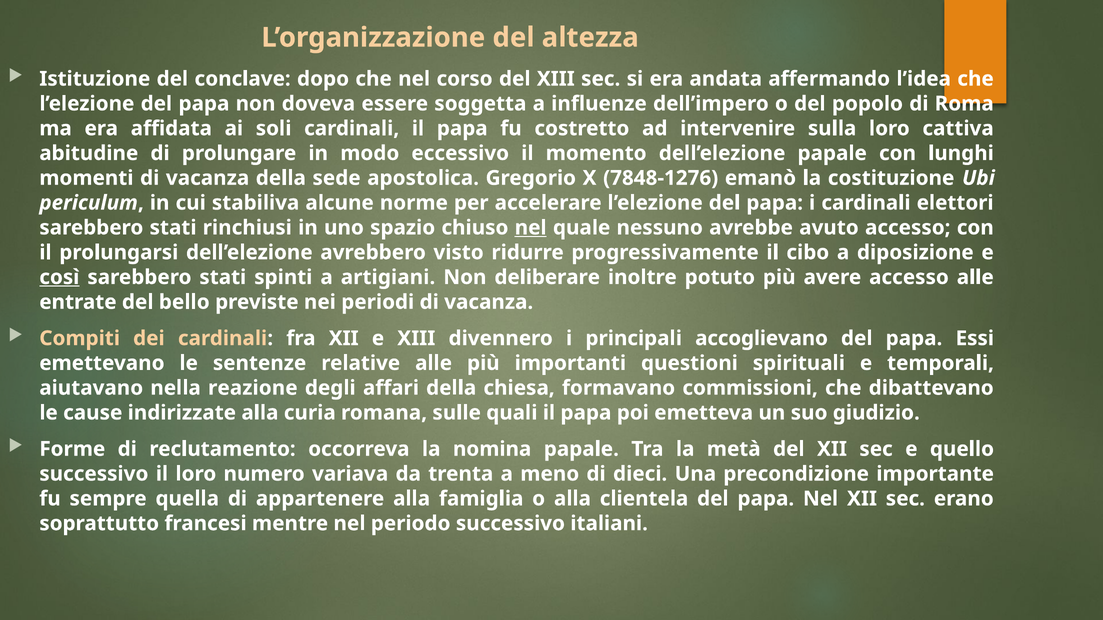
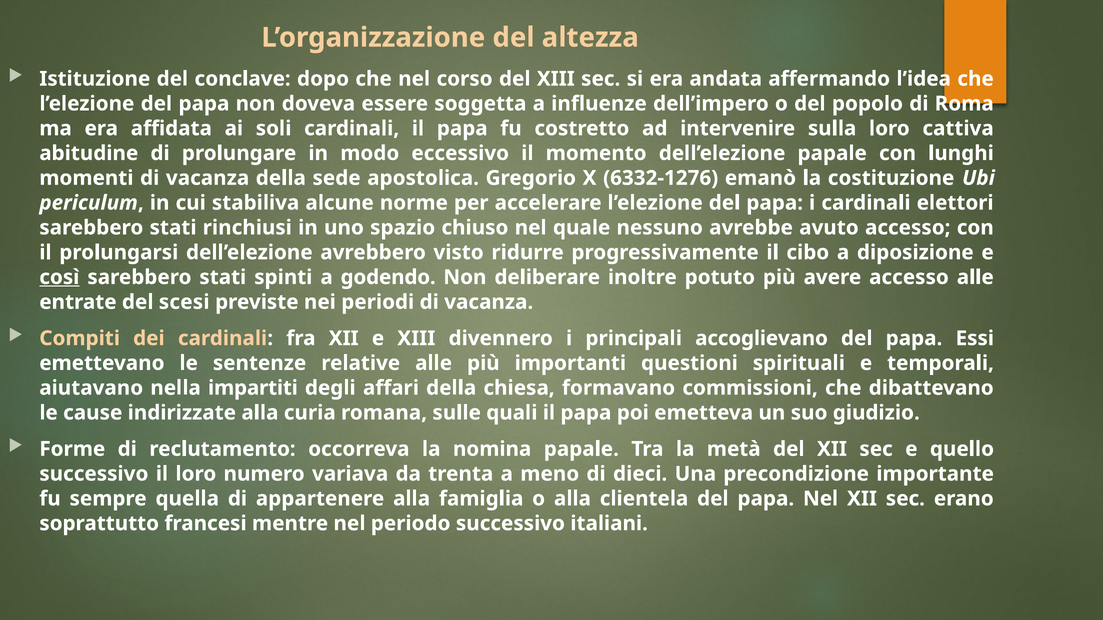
7848-1276: 7848-1276 -> 6332-1276
nel at (531, 228) underline: present -> none
artigiani: artigiani -> godendo
bello: bello -> scesi
reazione: reazione -> impartiti
